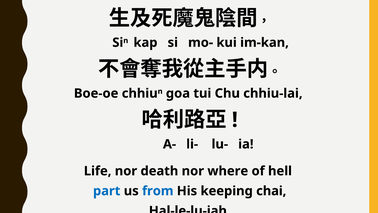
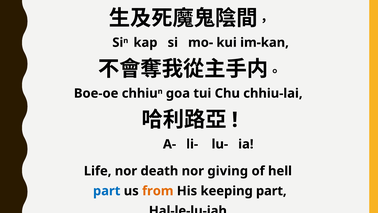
where: where -> giving
from colour: blue -> orange
keeping chai: chai -> part
